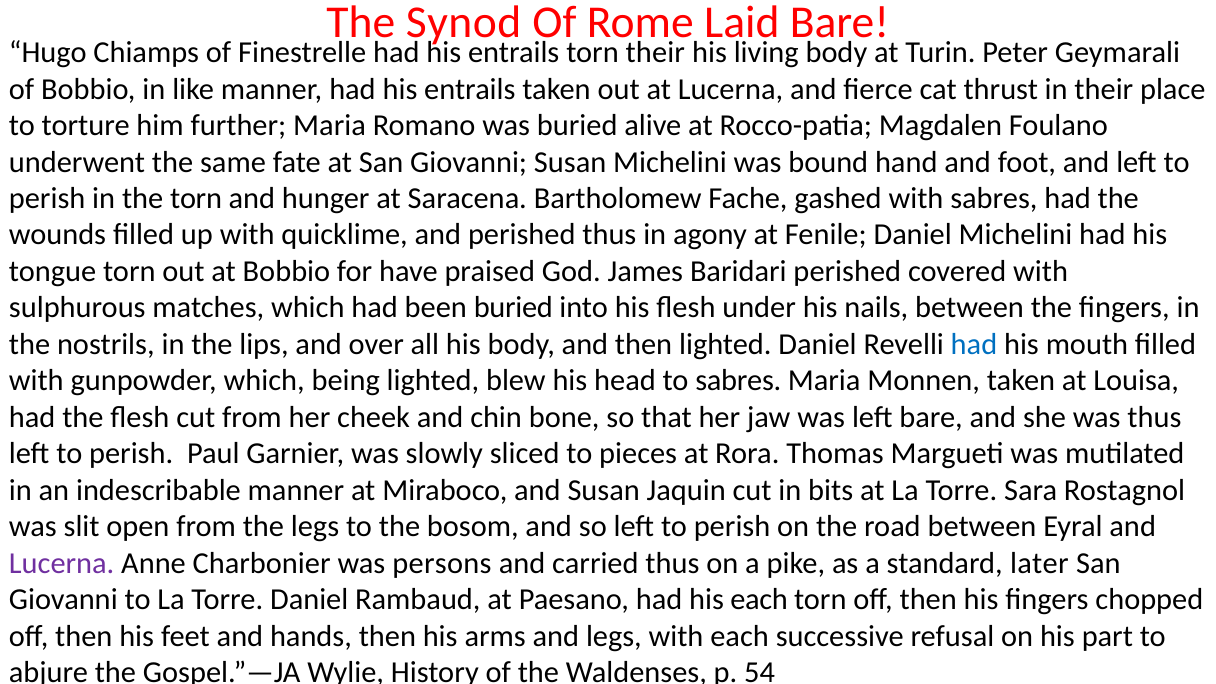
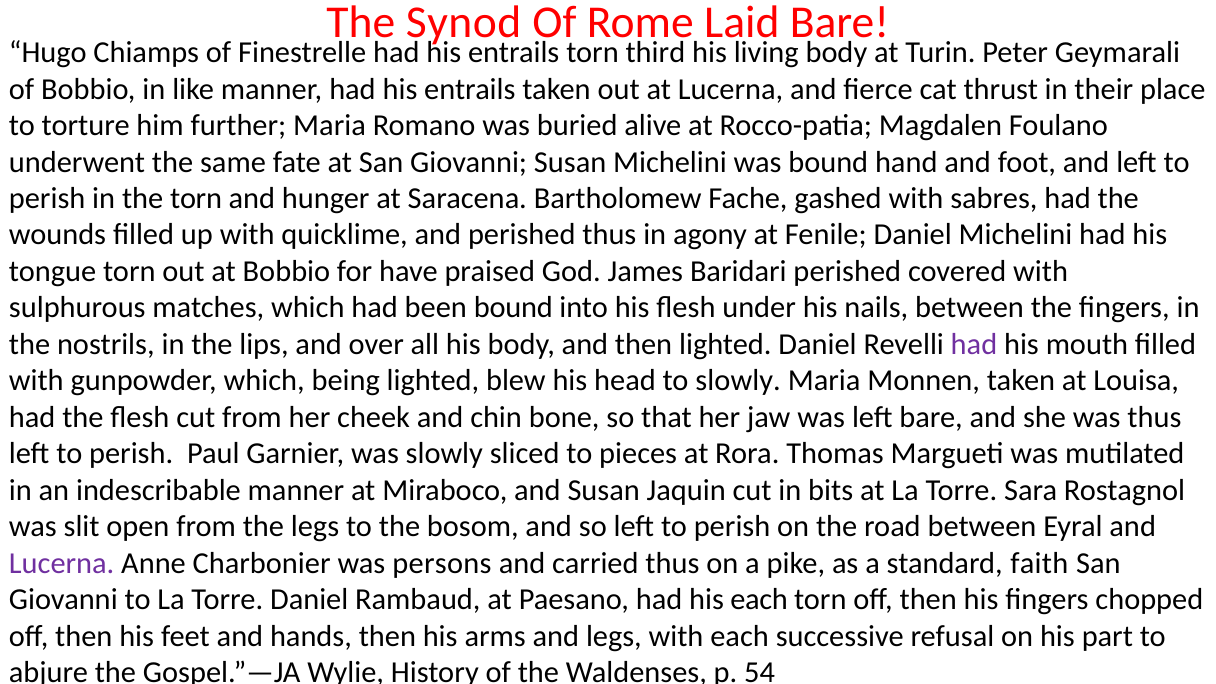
torn their: their -> third
been buried: buried -> bound
had at (974, 344) colour: blue -> purple
to sabres: sabres -> slowly
later: later -> faith
